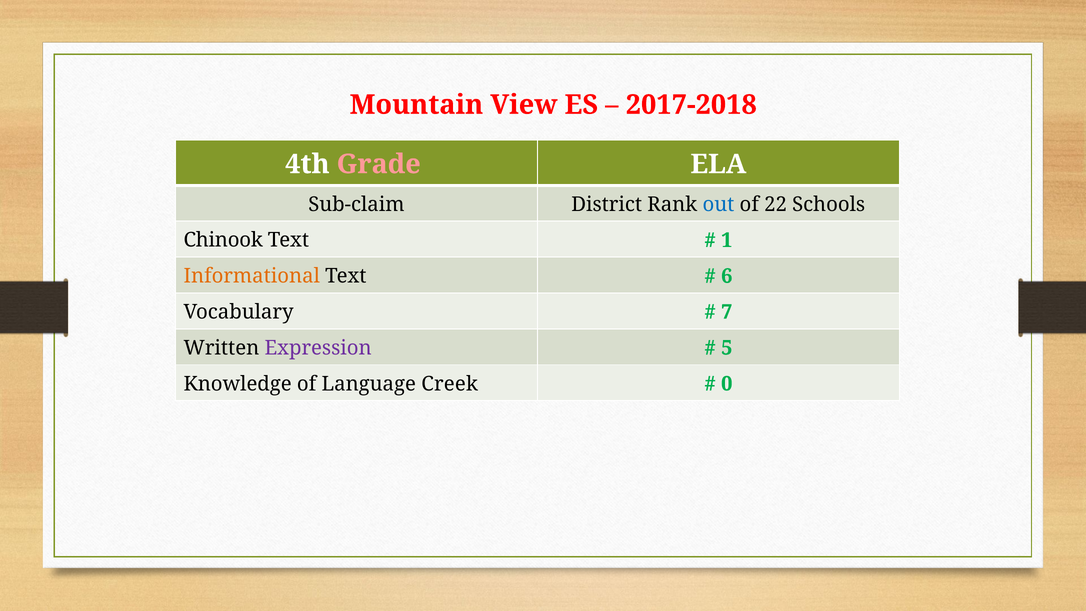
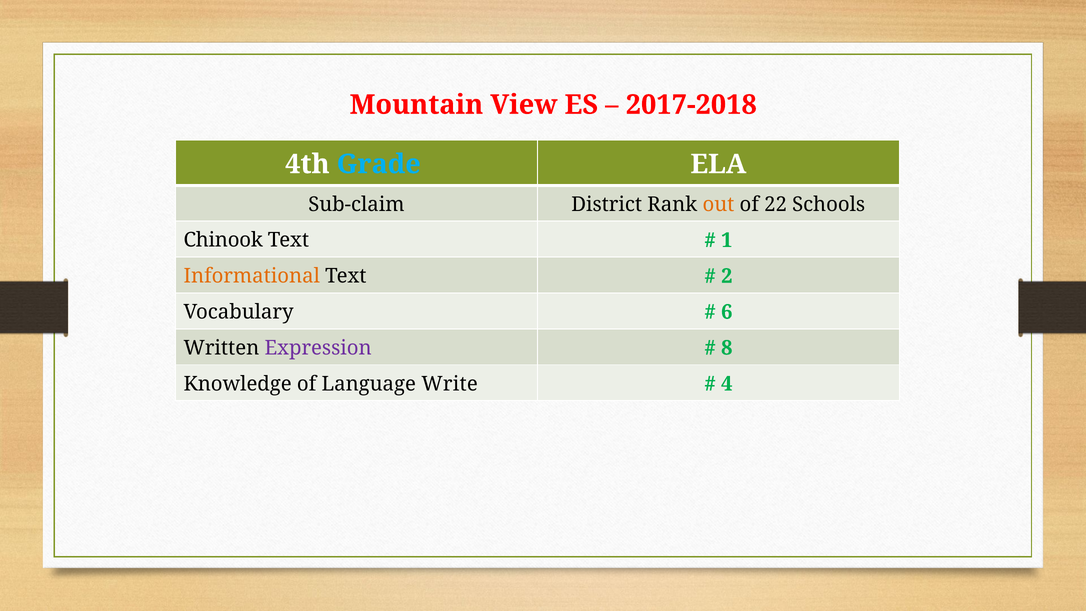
Grade colour: pink -> light blue
out colour: blue -> orange
6: 6 -> 2
7: 7 -> 6
5: 5 -> 8
Creek: Creek -> Write
0: 0 -> 4
